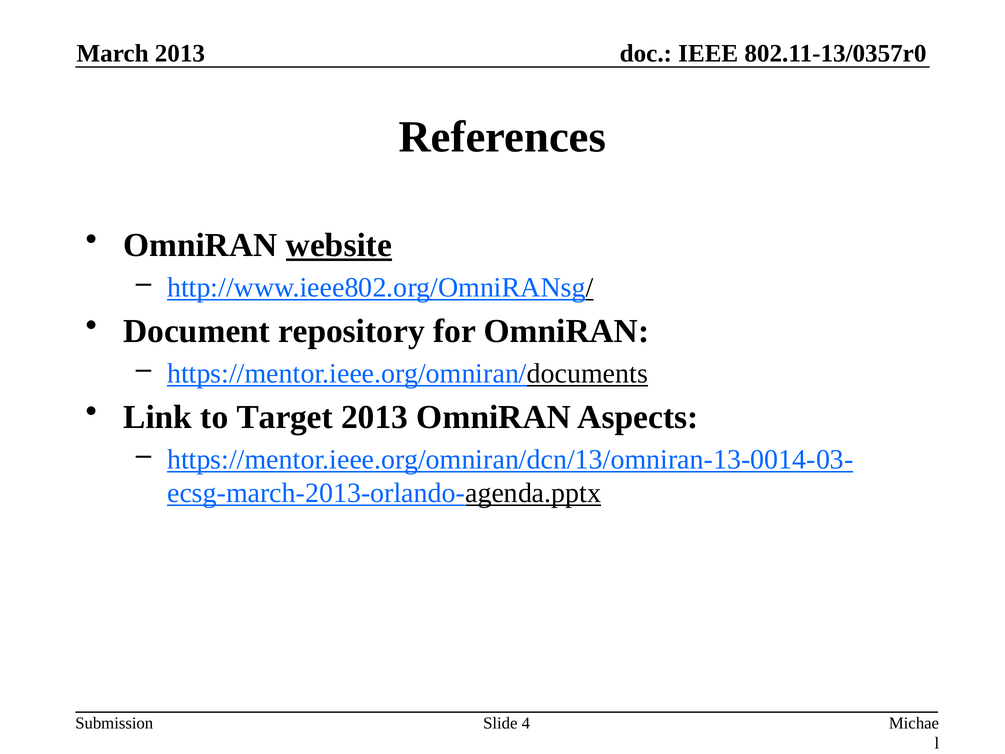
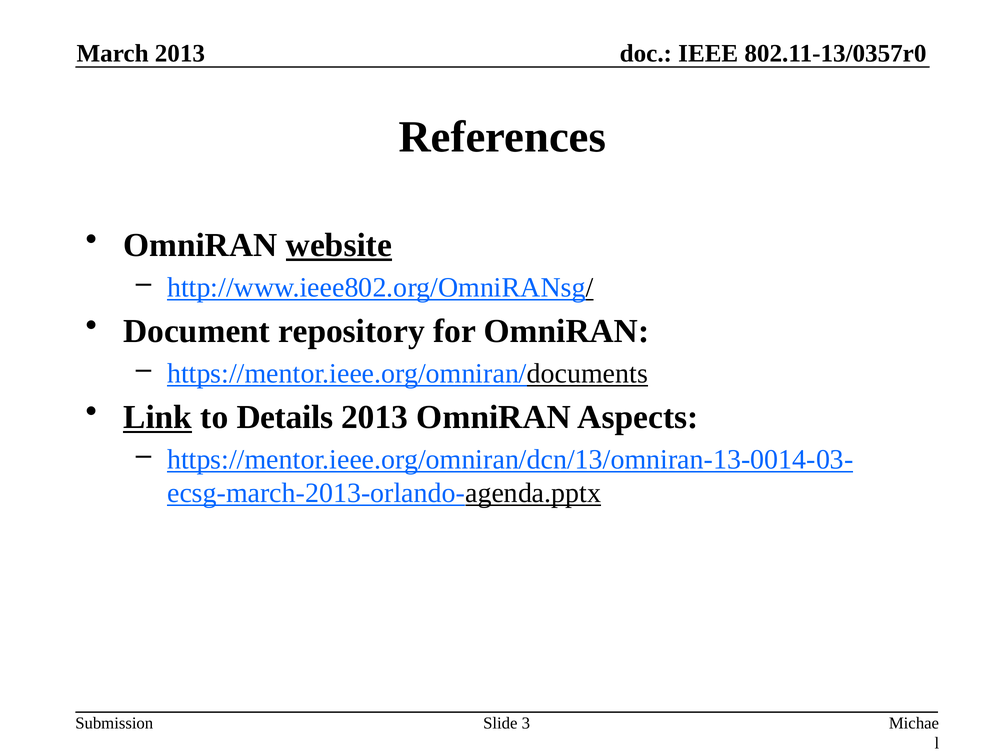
Link underline: none -> present
Target: Target -> Details
4: 4 -> 3
